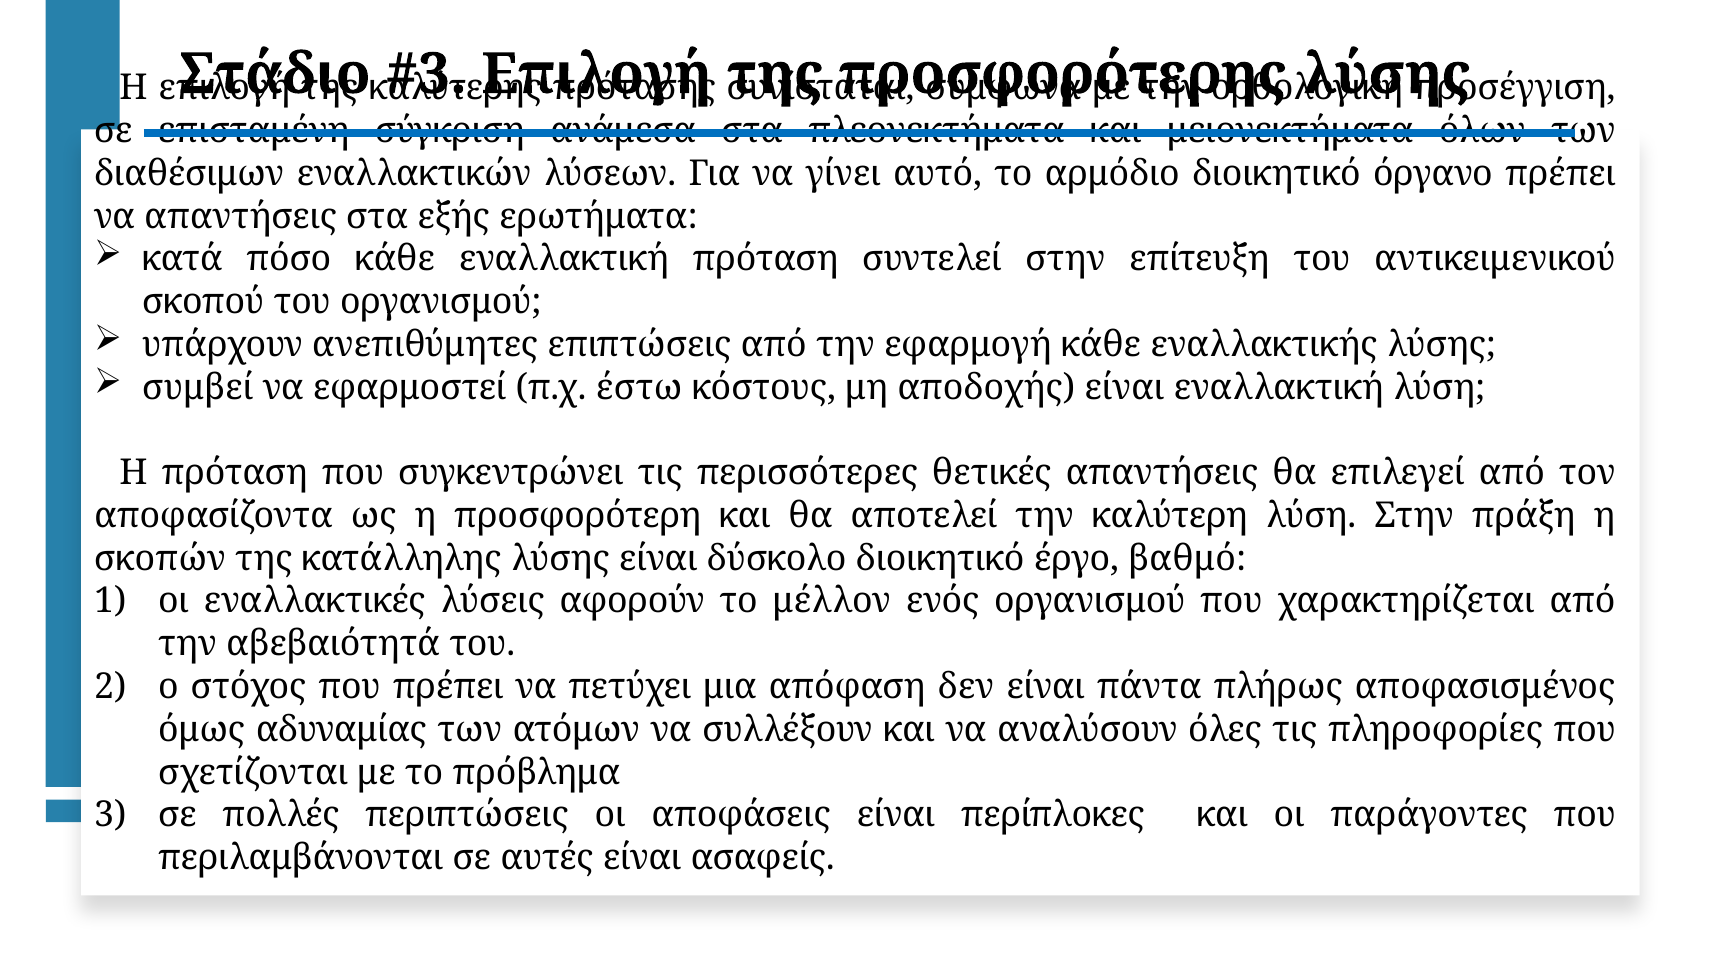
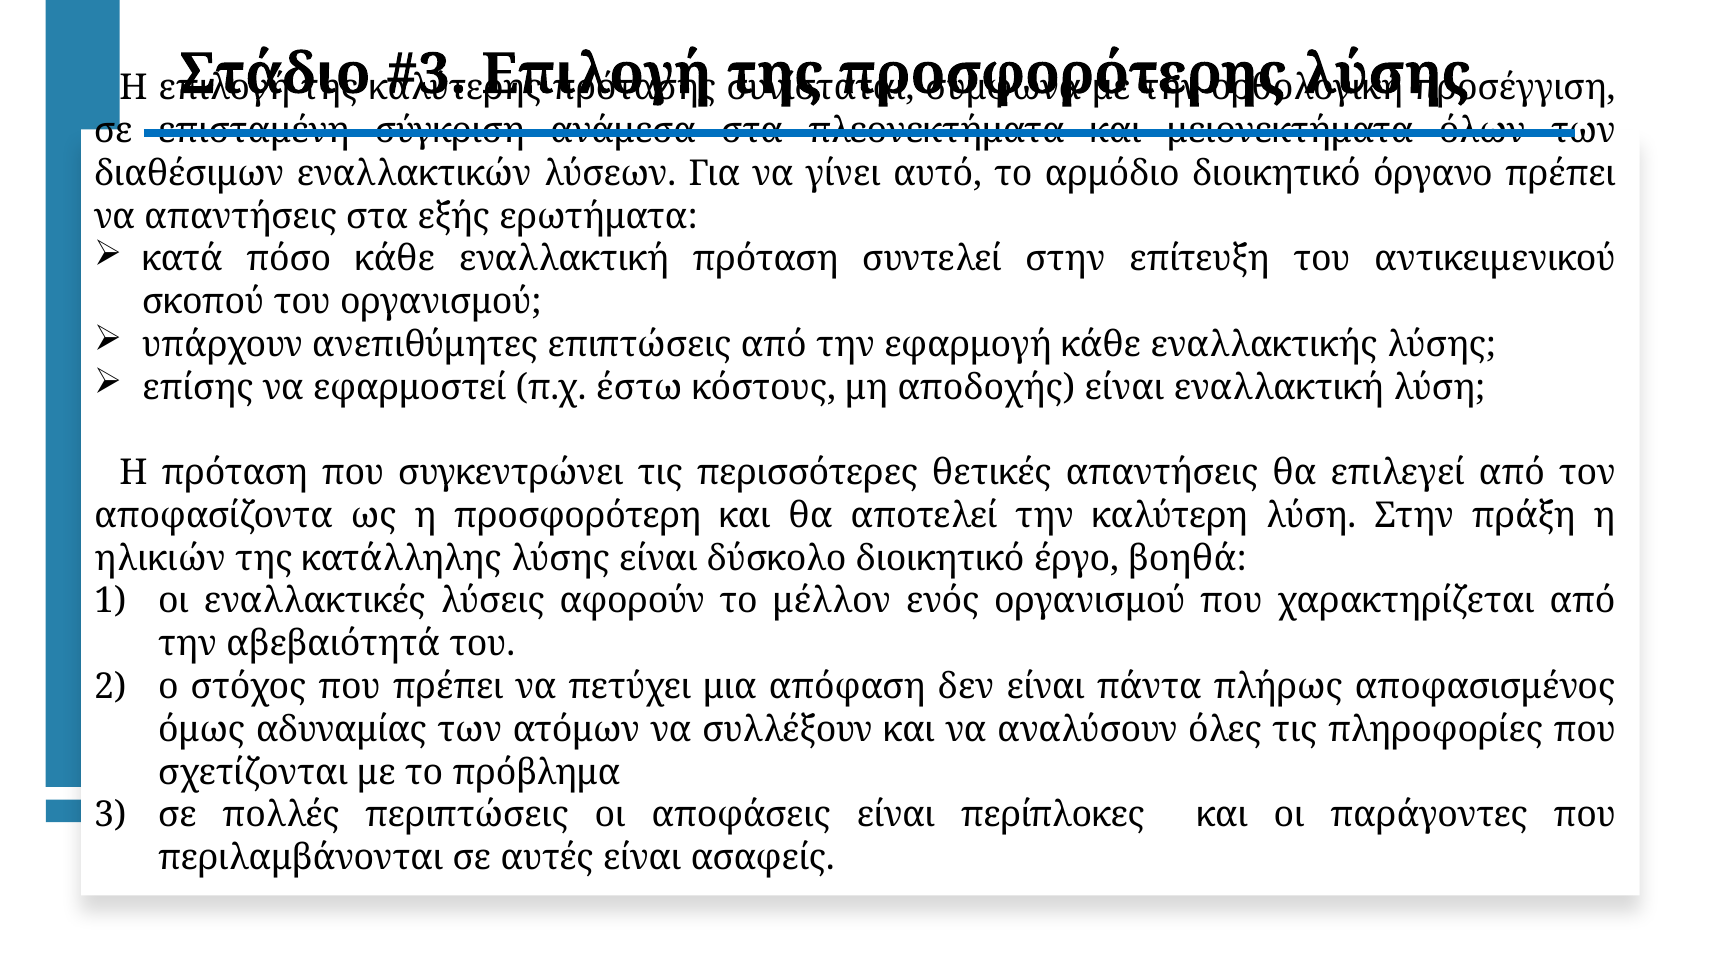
συμβεί: συμβεί -> επίσης
σκοπών: σκοπών -> ηλικιών
βαθμό: βαθμό -> βοηθά
